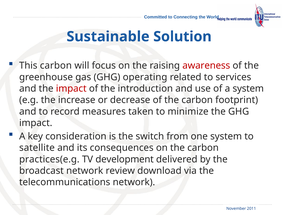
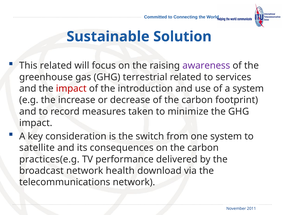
This carbon: carbon -> related
awareness colour: red -> purple
operating: operating -> terrestrial
development: development -> performance
review: review -> health
